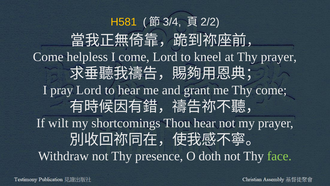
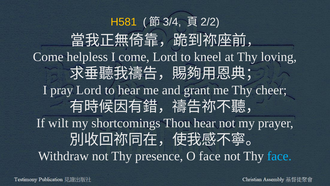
Thy prayer: prayer -> loving
Thy come: come -> cheer
O doth: doth -> face
face at (279, 156) colour: light green -> light blue
